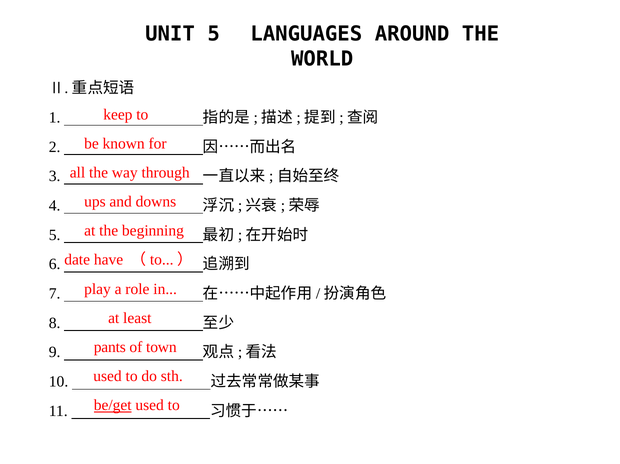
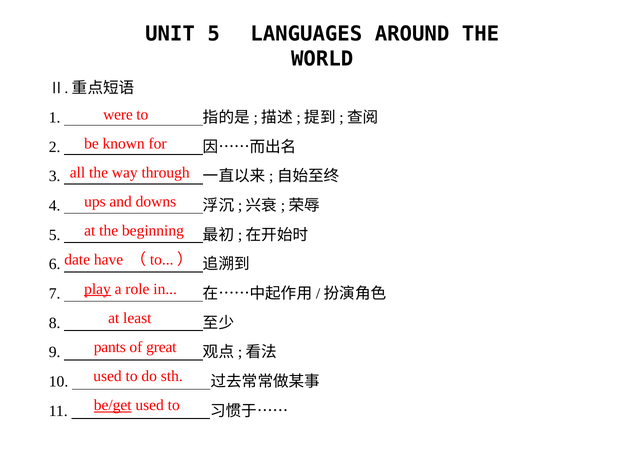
keep: keep -> were
play underline: none -> present
town: town -> great
